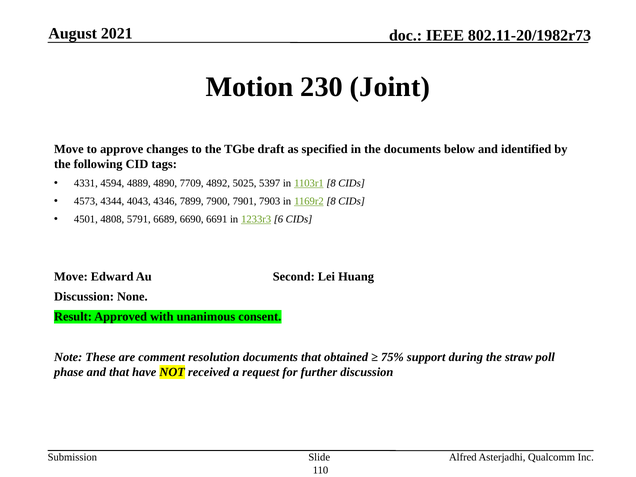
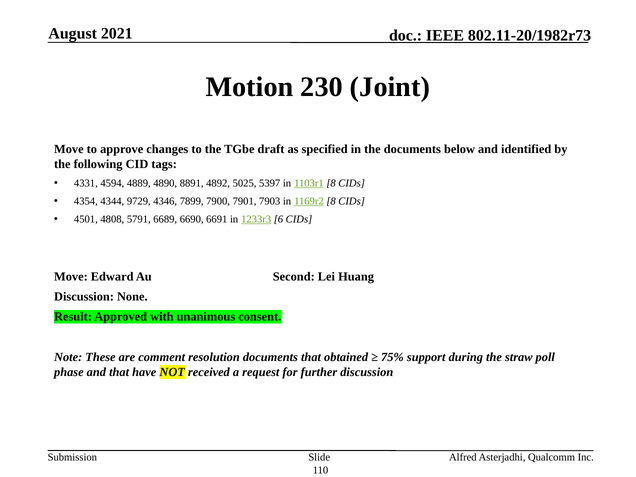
7709: 7709 -> 8891
4573: 4573 -> 4354
4043: 4043 -> 9729
